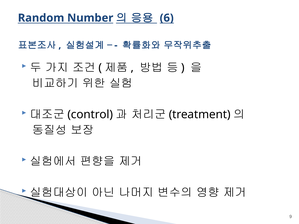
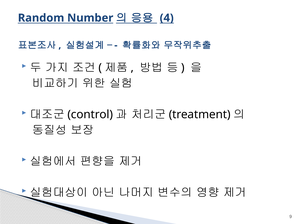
6: 6 -> 4
